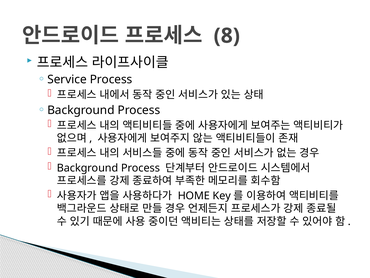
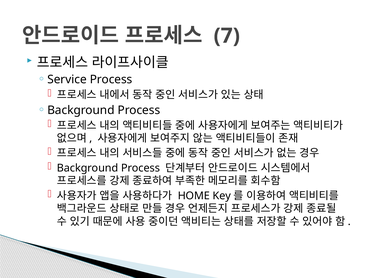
8: 8 -> 7
